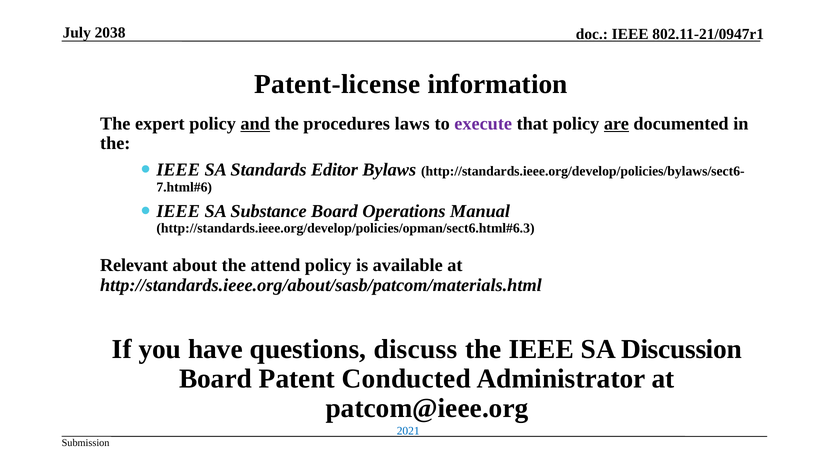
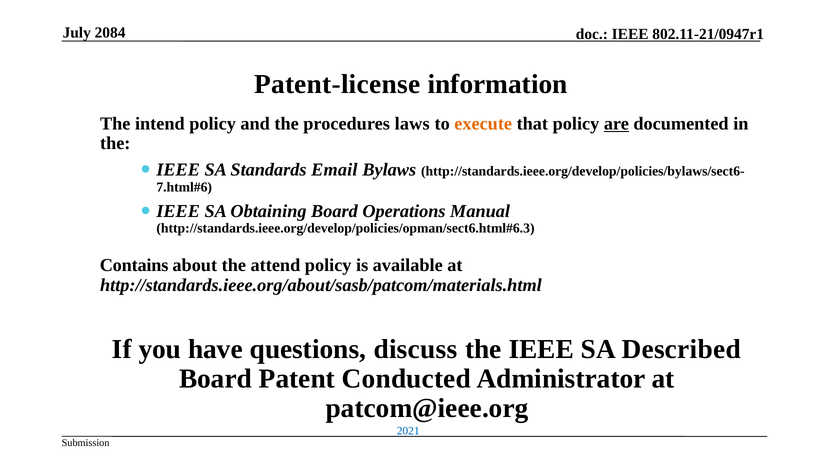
2038: 2038 -> 2084
expert: expert -> intend
and underline: present -> none
execute colour: purple -> orange
Editor: Editor -> Email
Substance: Substance -> Obtaining
Relevant: Relevant -> Contains
Discussion: Discussion -> Described
